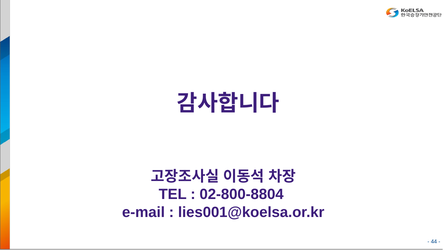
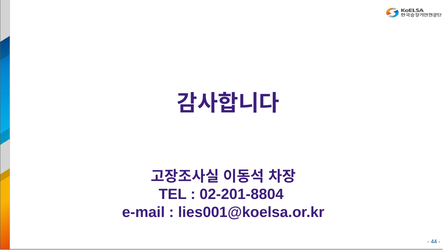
02-800-8804: 02-800-8804 -> 02-201-8804
